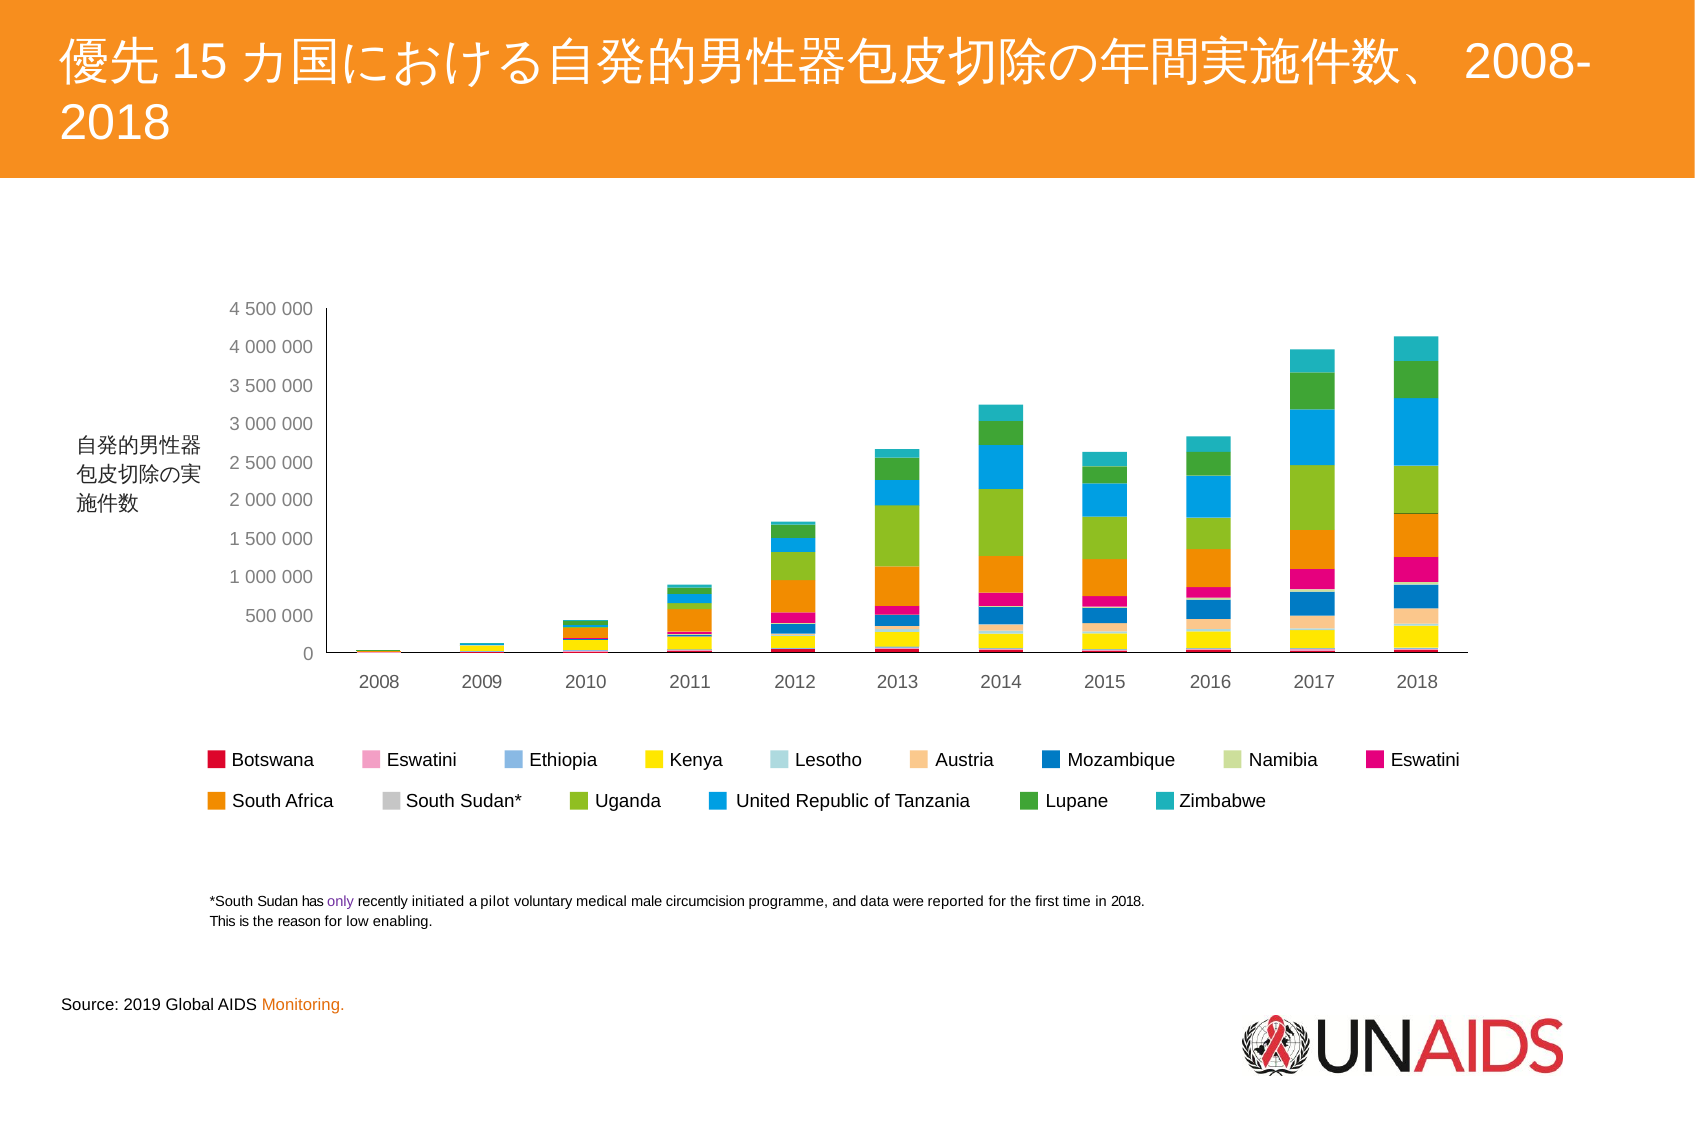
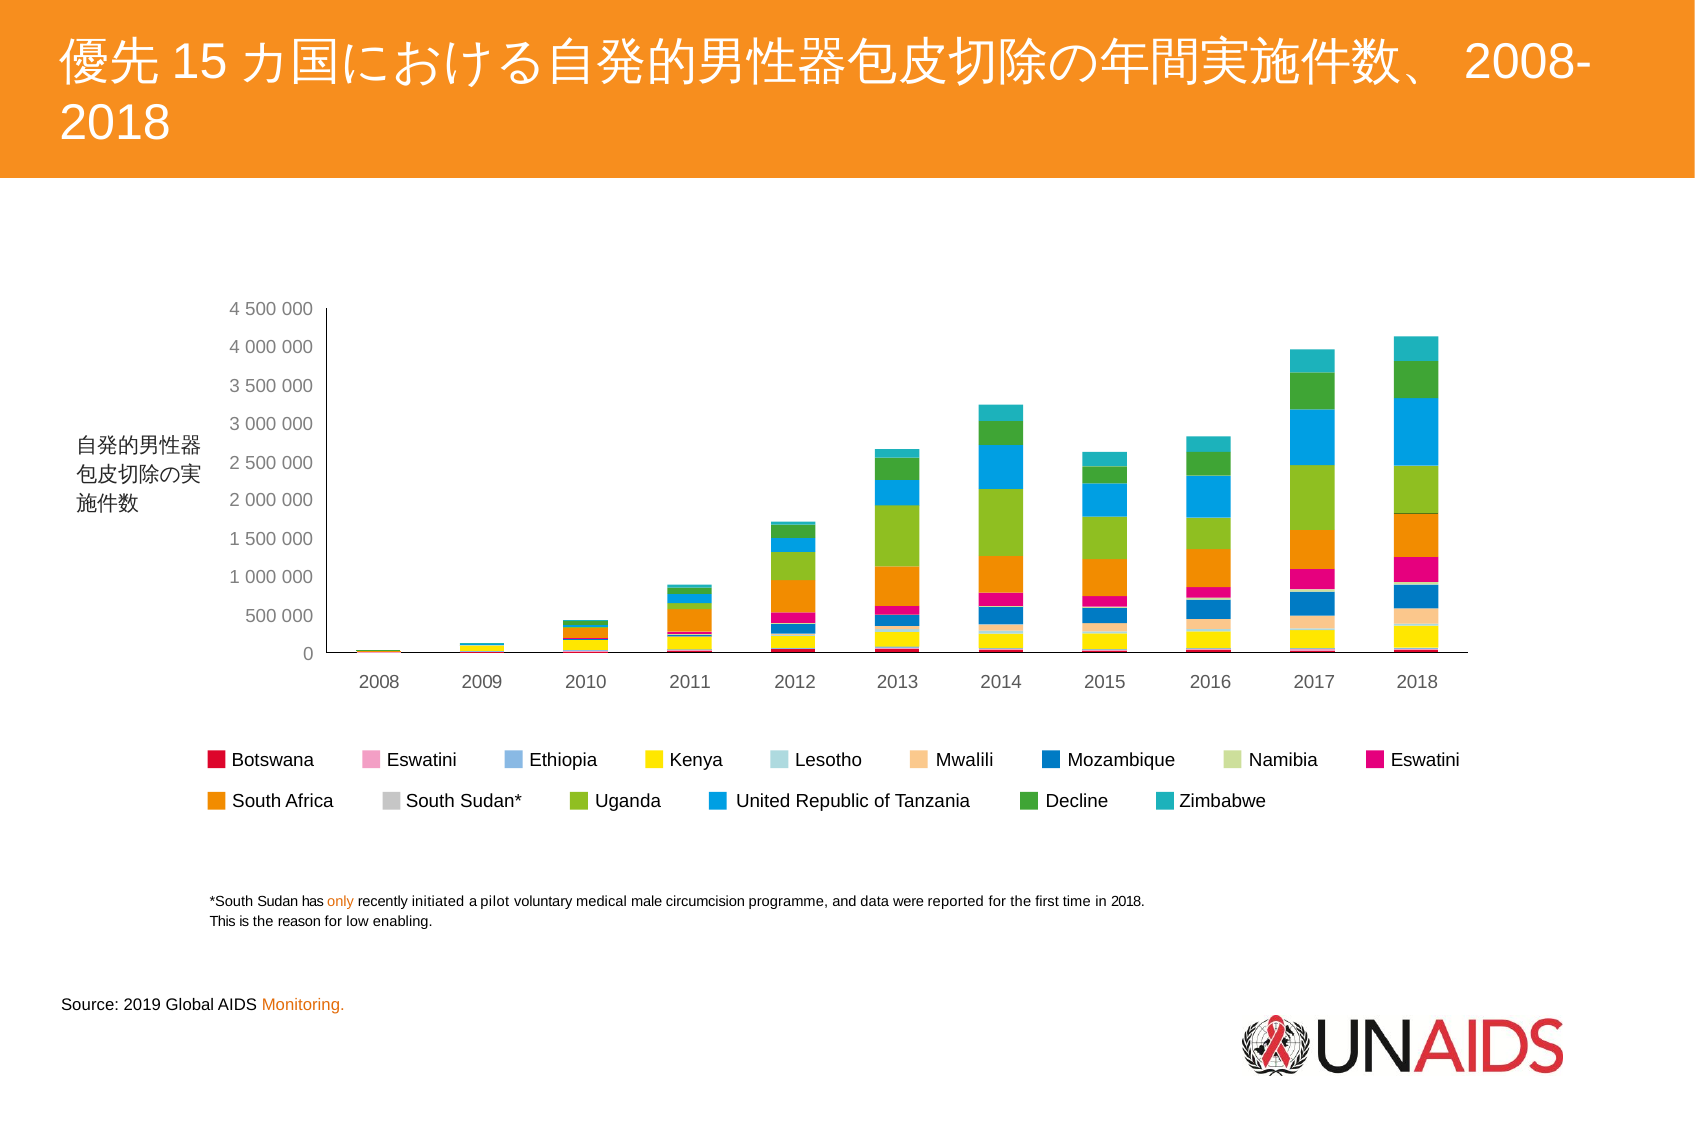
Austria: Austria -> Mwalili
Lupane: Lupane -> Decline
only colour: purple -> orange
